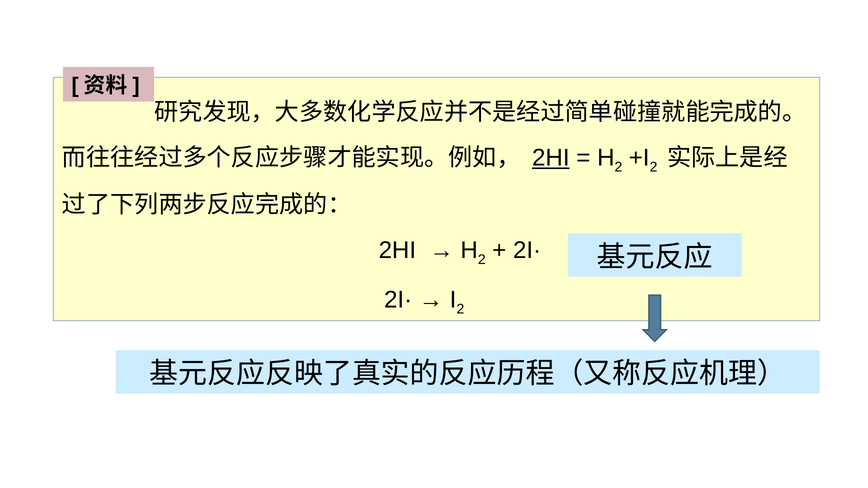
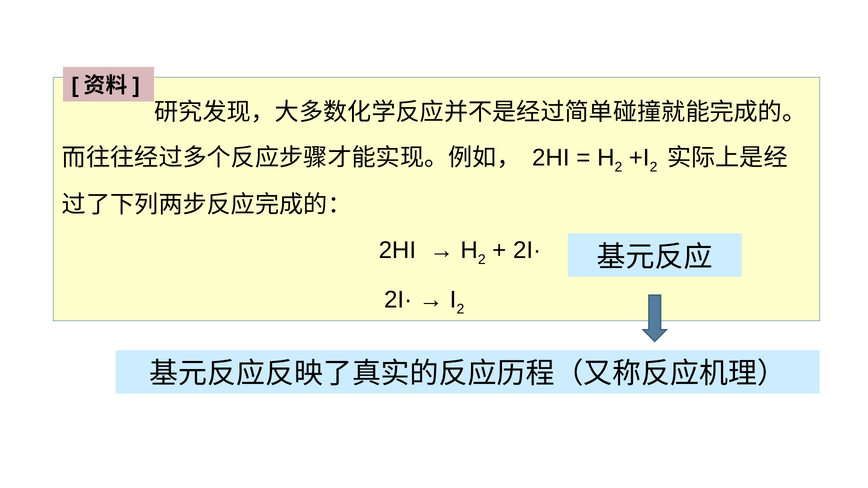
2HI at (551, 158) underline: present -> none
